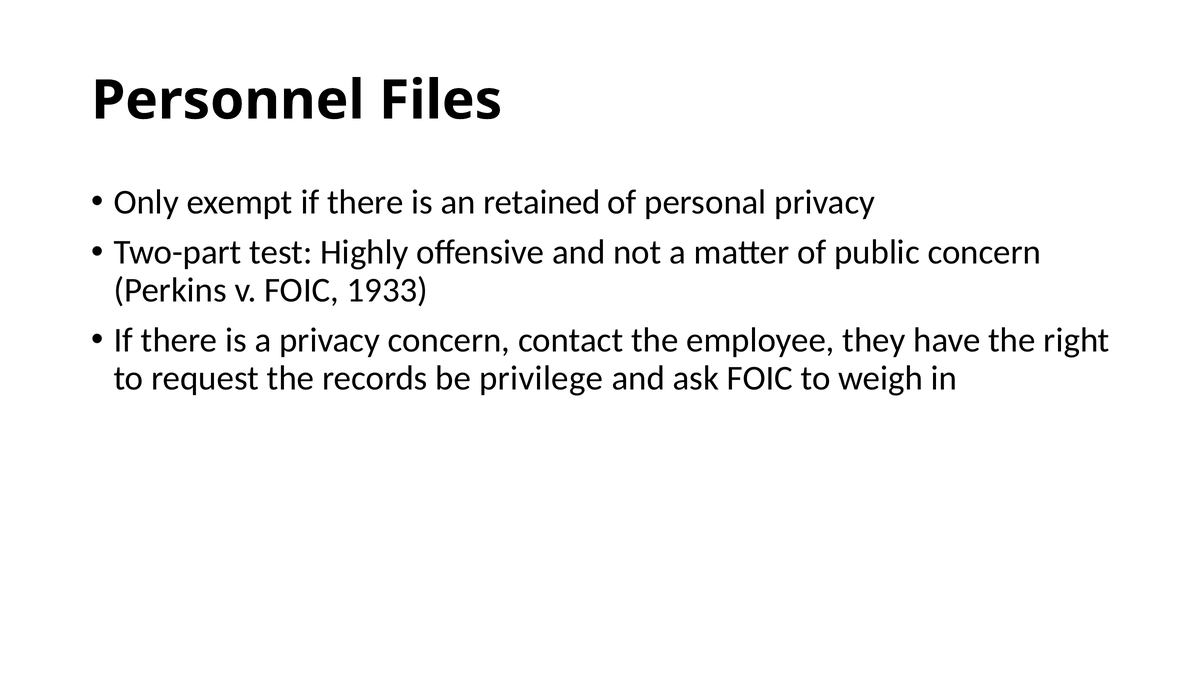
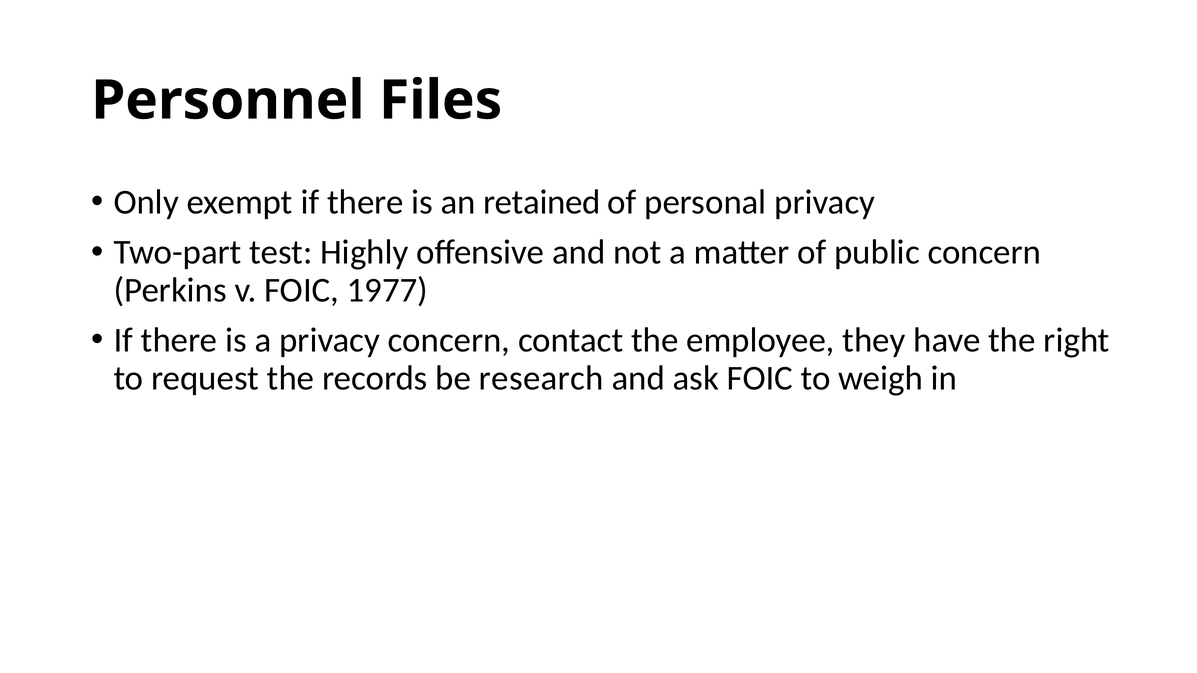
1933: 1933 -> 1977
privilege: privilege -> research
